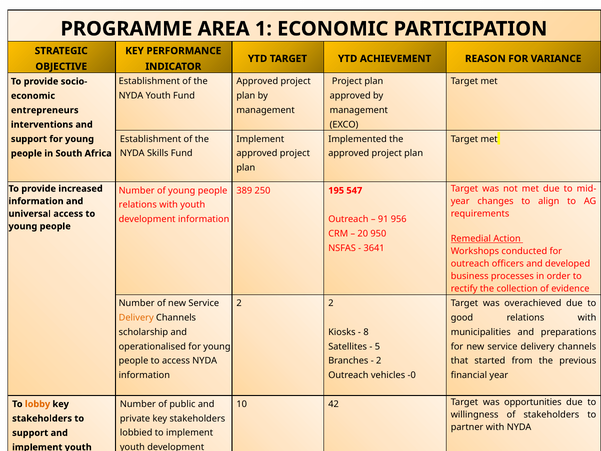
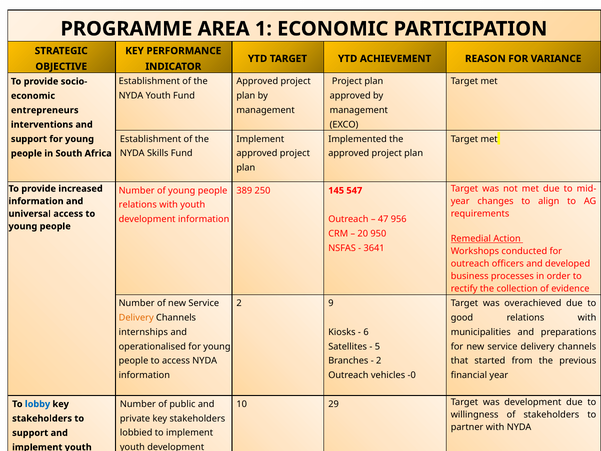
195: 195 -> 145
91: 91 -> 47
2 2: 2 -> 9
scholarship: scholarship -> internships
8 at (366, 332): 8 -> 6
42: 42 -> 29
was opportunities: opportunities -> development
lobby colour: orange -> blue
